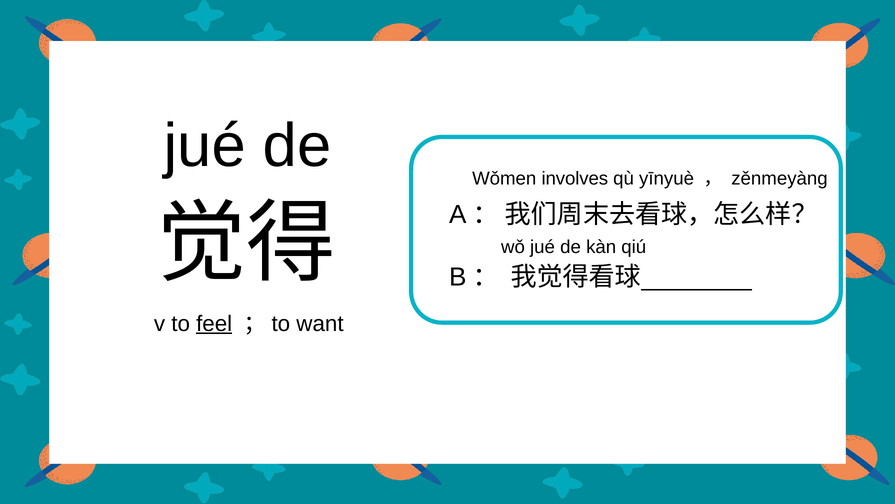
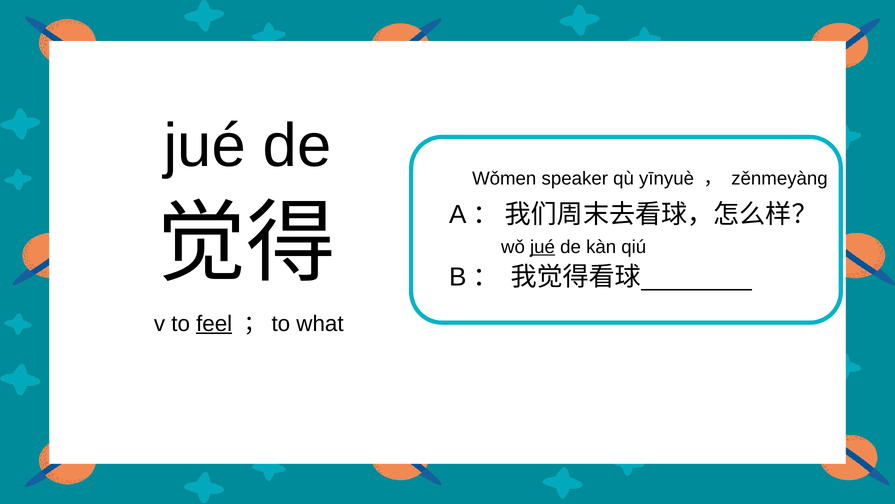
involves: involves -> speaker
jué at (542, 247) underline: none -> present
want: want -> what
